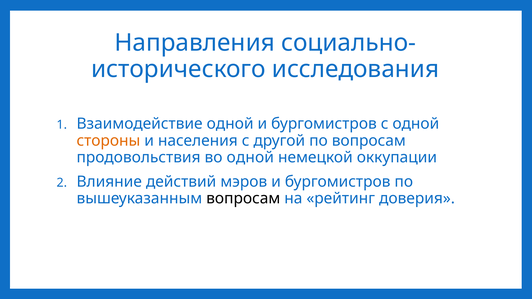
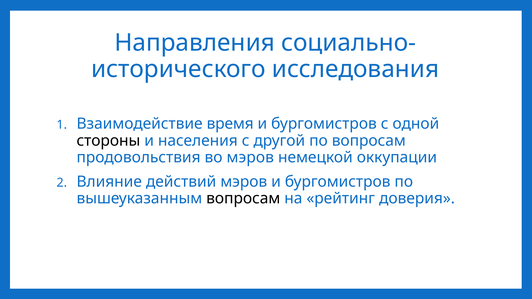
Взаимодействие одной: одной -> время
стороны colour: orange -> black
во одной: одной -> мэров
